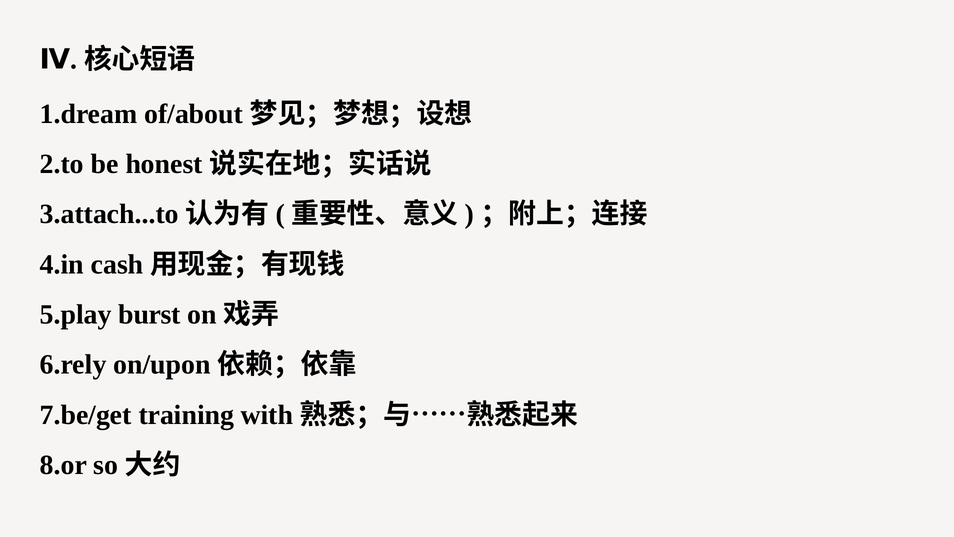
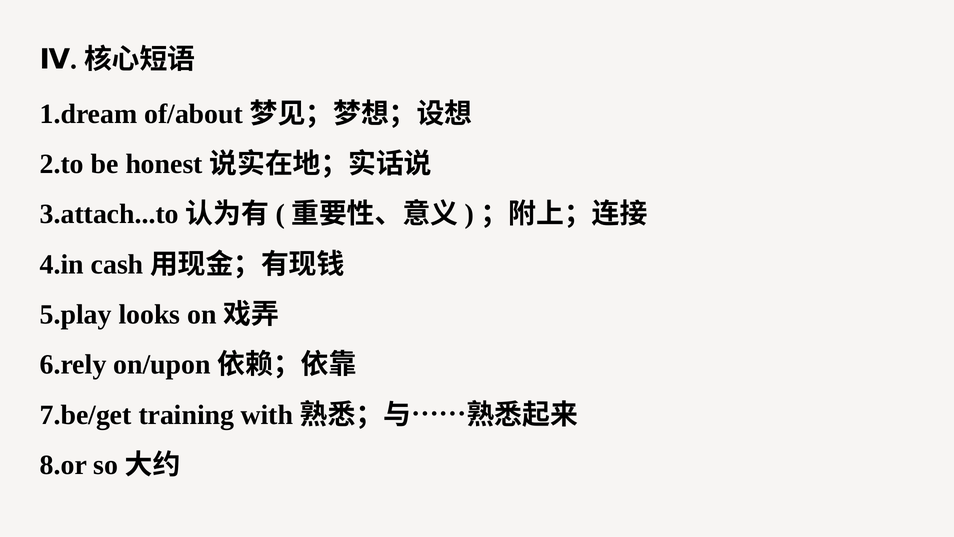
burst: burst -> looks
